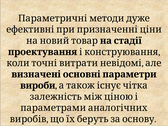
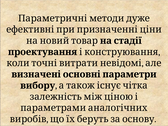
вироби: вироби -> вибору
